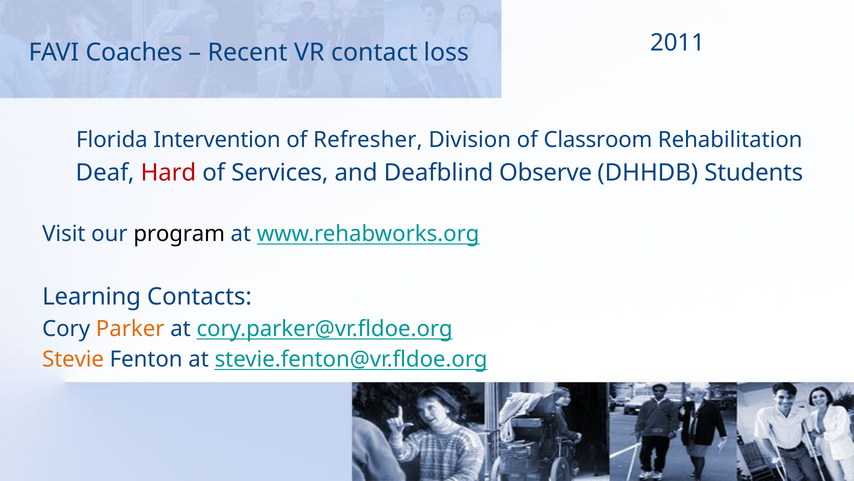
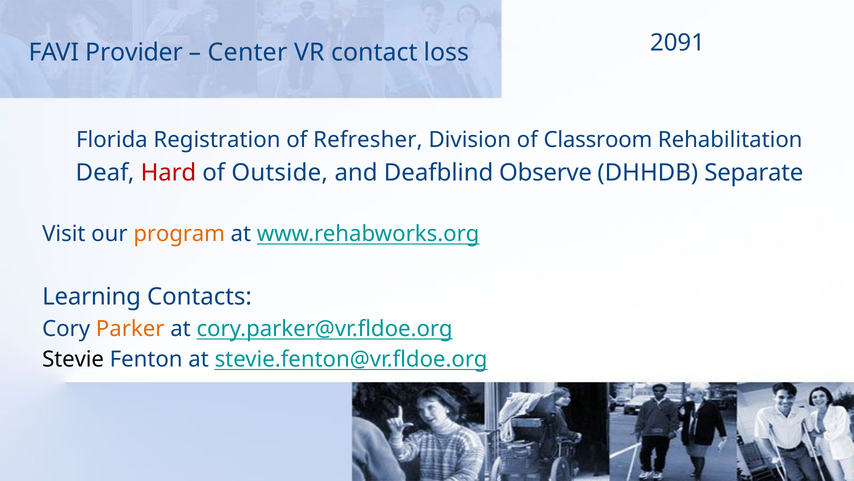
2011: 2011 -> 2091
Coaches: Coaches -> Provider
Recent: Recent -> Center
Intervention: Intervention -> Registration
Services: Services -> Outside
Students: Students -> Separate
program colour: black -> orange
Stevie colour: orange -> black
